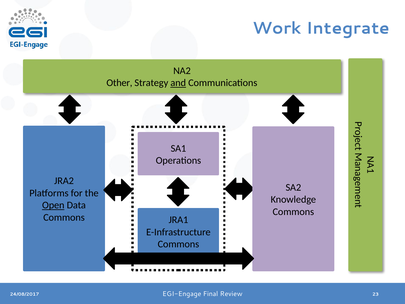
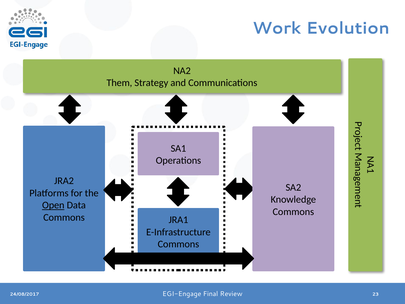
Integrate: Integrate -> Evolution
Other: Other -> Them
and underline: present -> none
